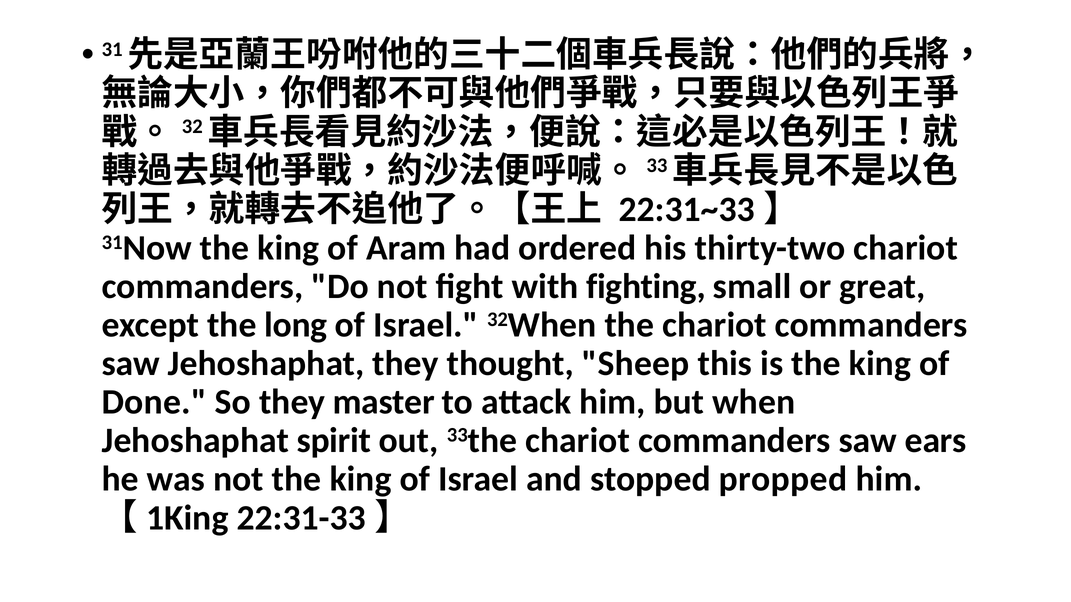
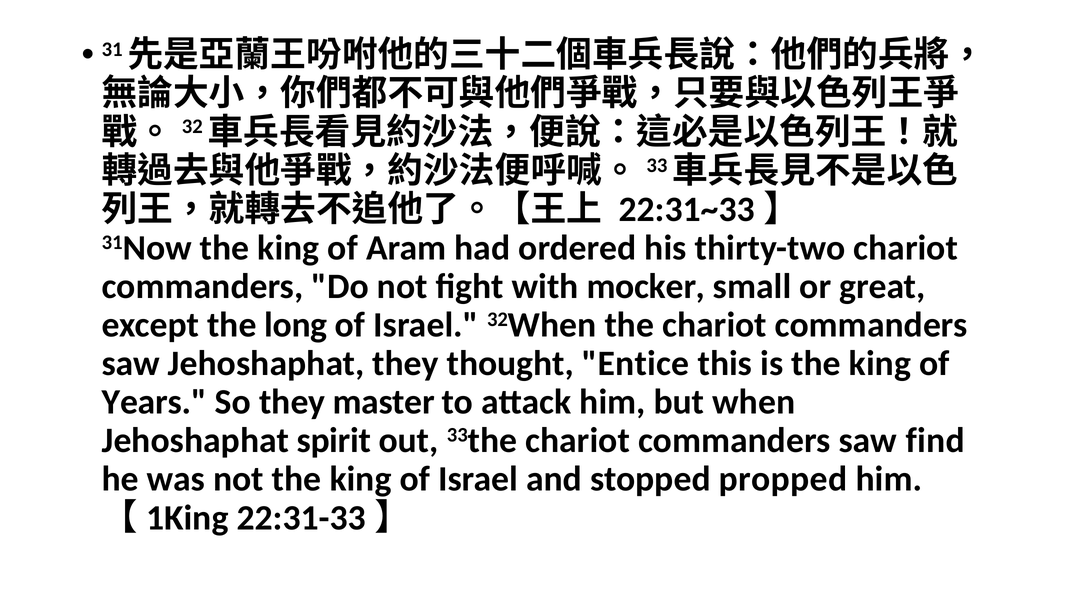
fighting: fighting -> mocker
Sheep: Sheep -> Entice
Done: Done -> Years
ears: ears -> find
